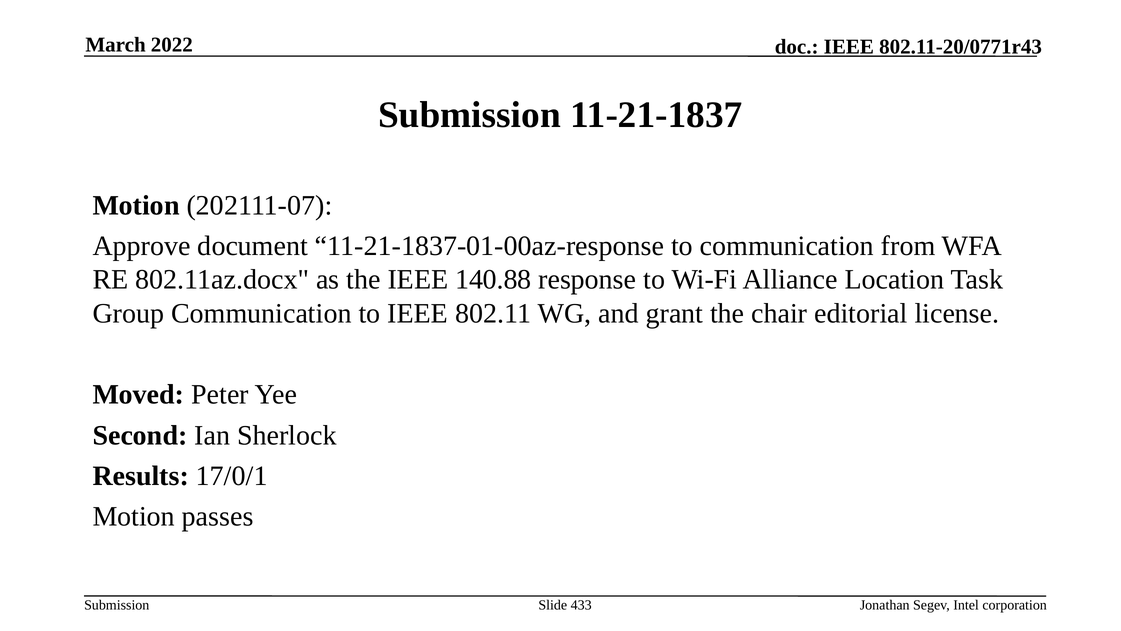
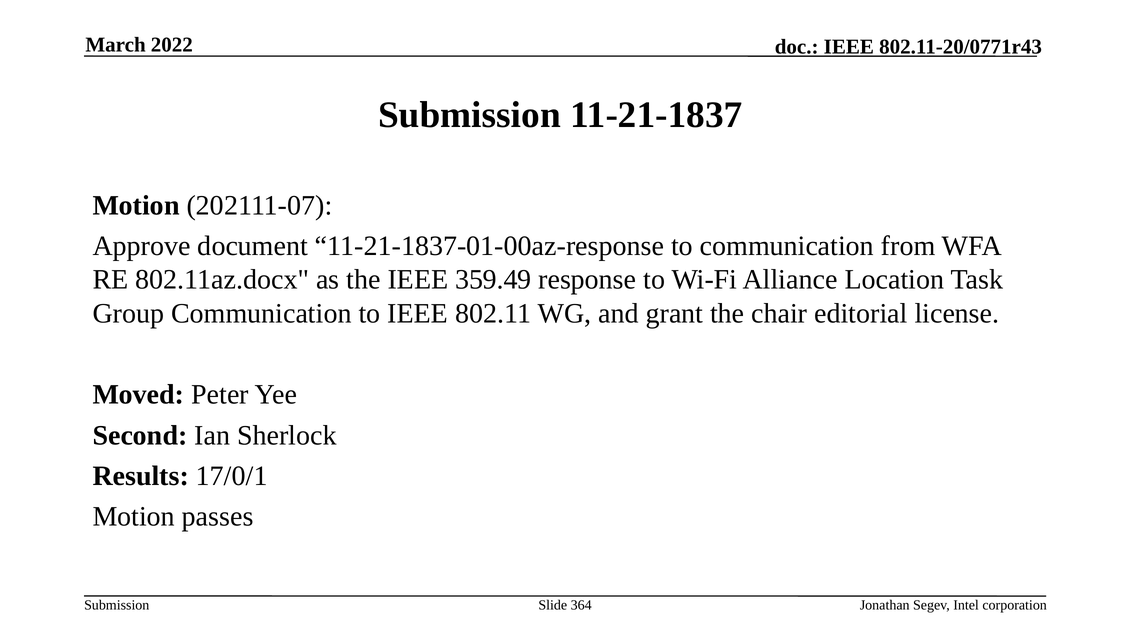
140.88: 140.88 -> 359.49
433: 433 -> 364
